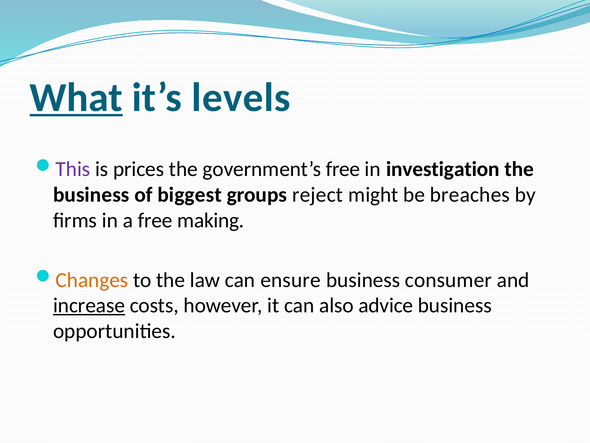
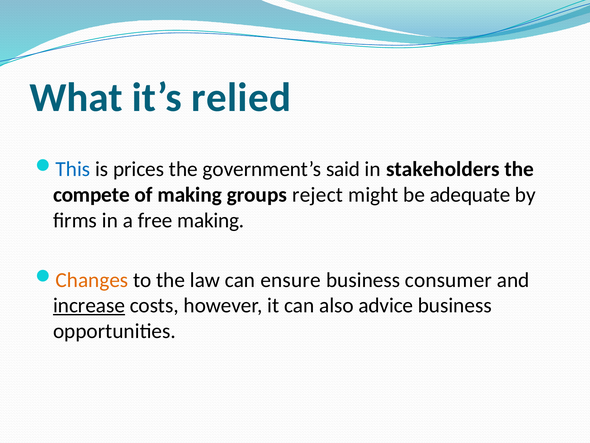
What underline: present -> none
levels: levels -> relied
This colour: purple -> blue
government’s free: free -> said
investigation: investigation -> stakeholders
business at (91, 195): business -> compete
of biggest: biggest -> making
breaches: breaches -> adequate
